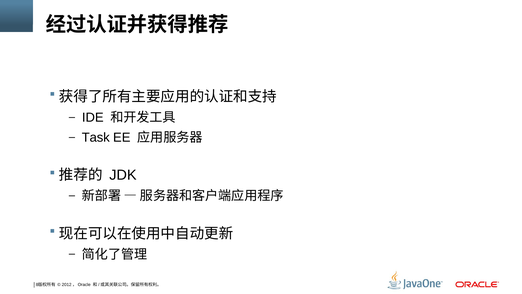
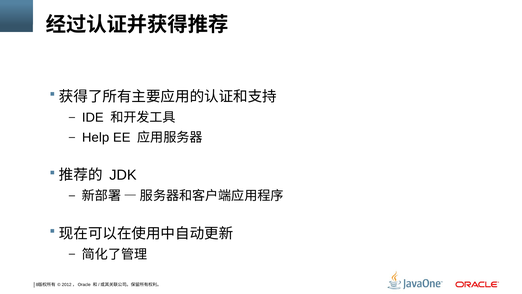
Task: Task -> Help
